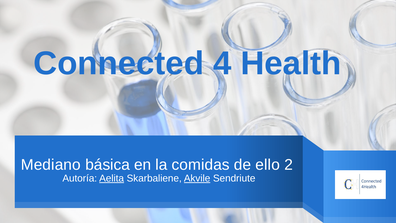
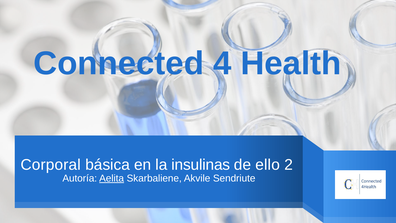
Mediano: Mediano -> Corporal
comidas: comidas -> insulinas
Akvile underline: present -> none
